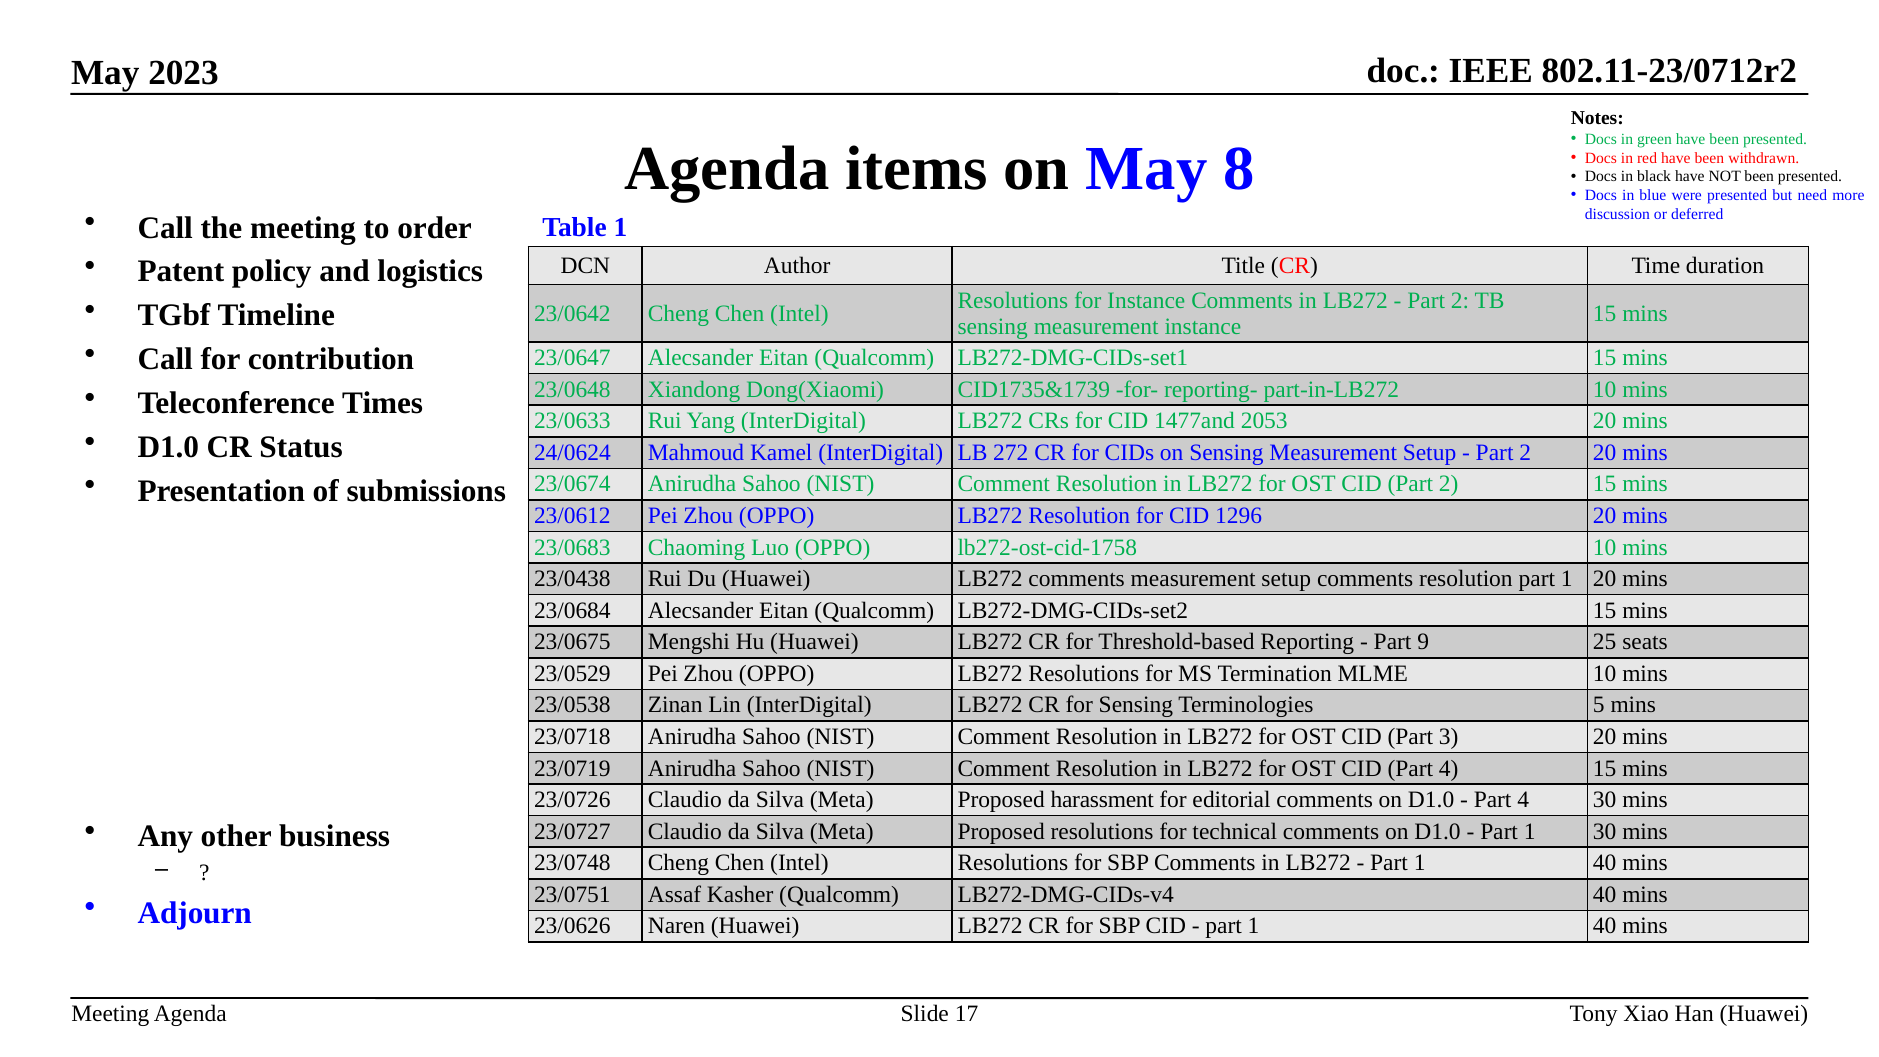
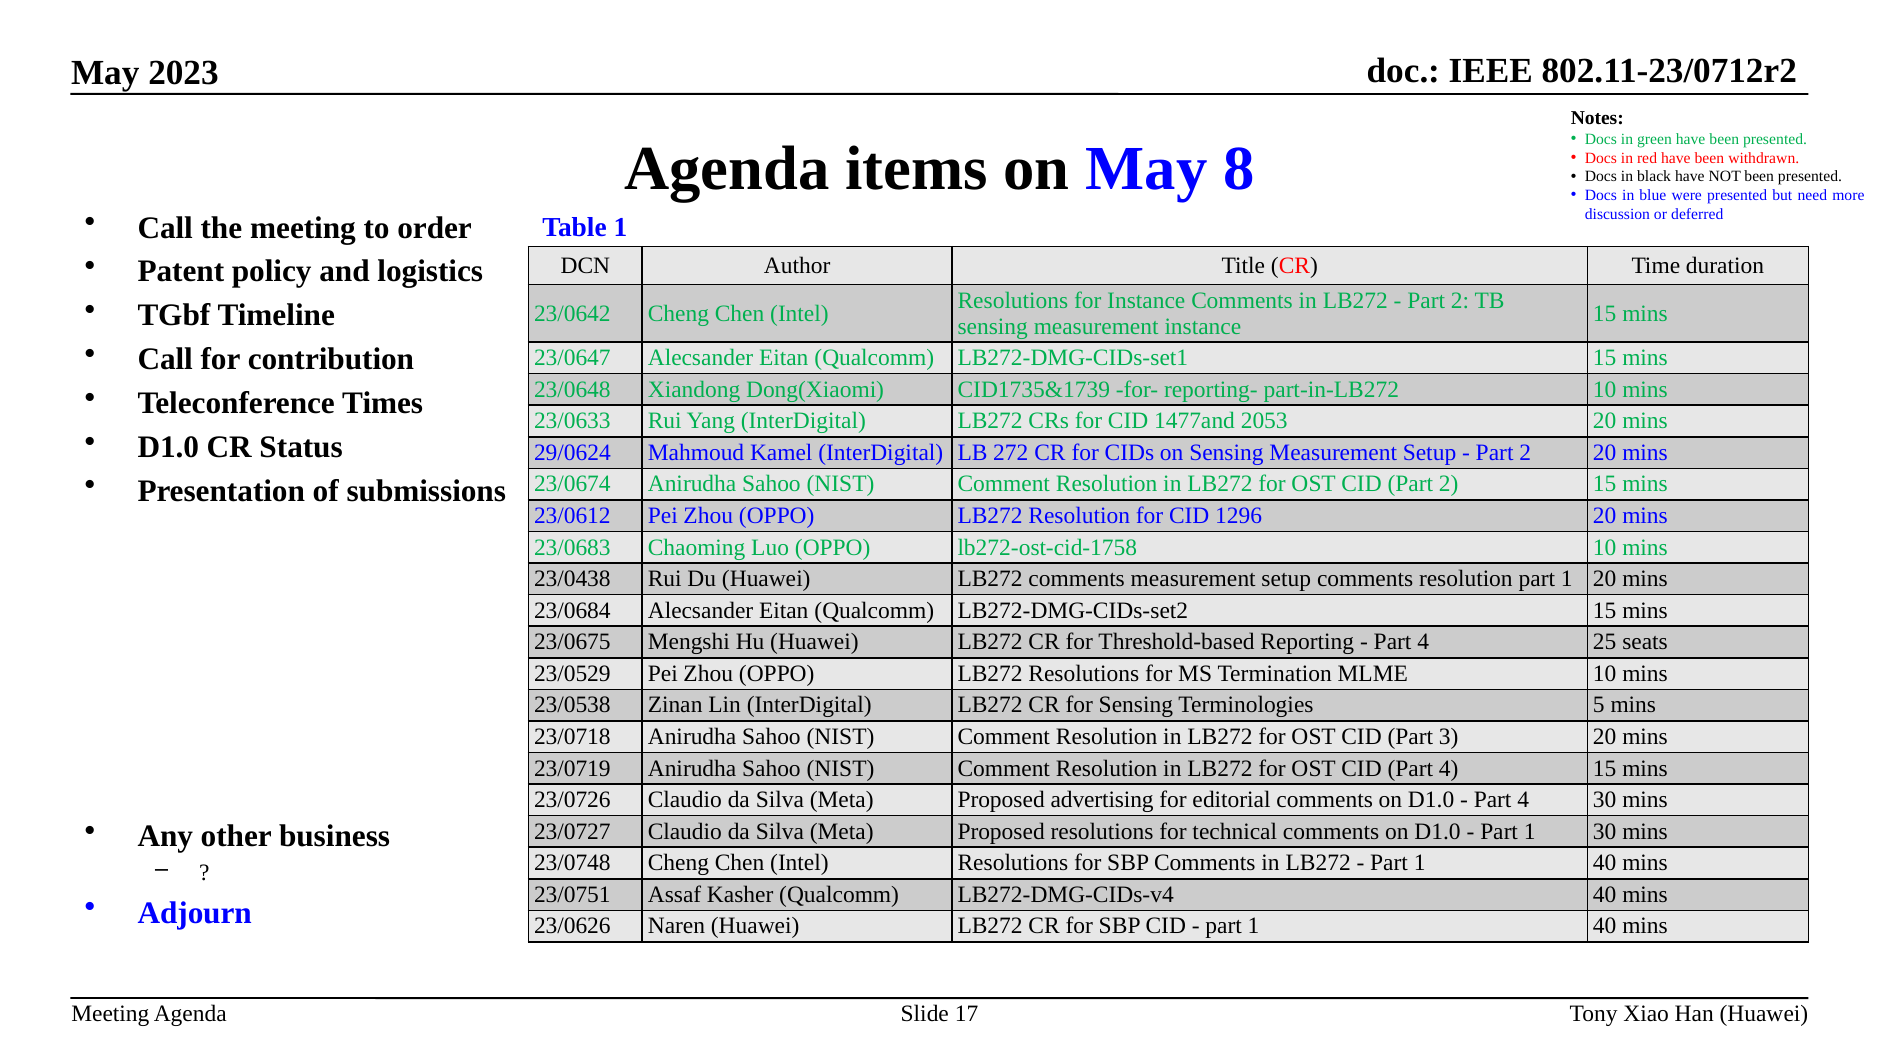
24/0624: 24/0624 -> 29/0624
9 at (1423, 642): 9 -> 4
harassment: harassment -> advertising
